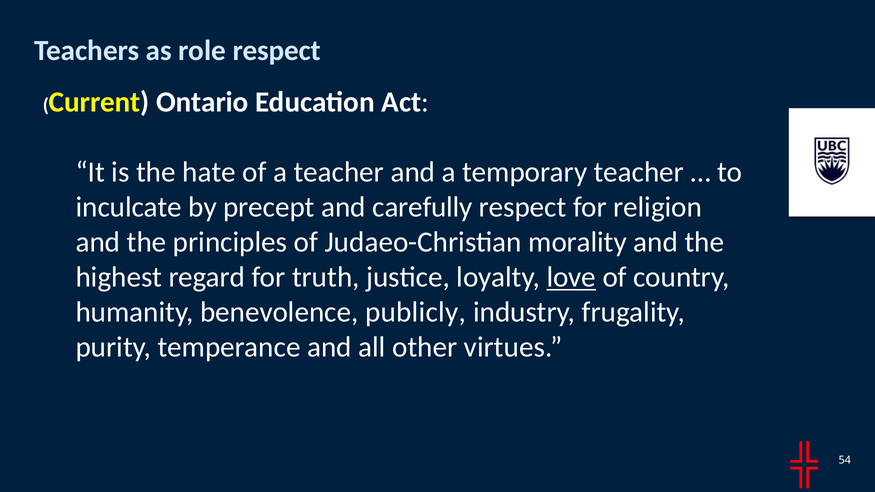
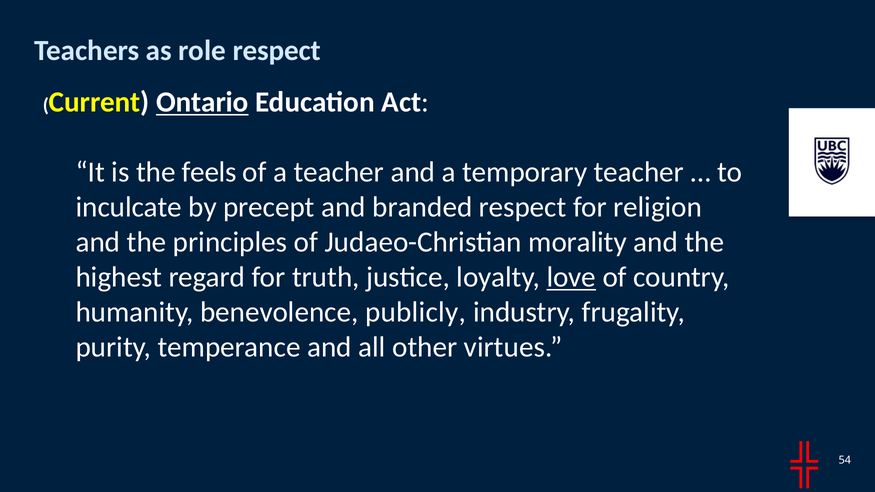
Ontario underline: none -> present
hate: hate -> feels
carefully: carefully -> branded
